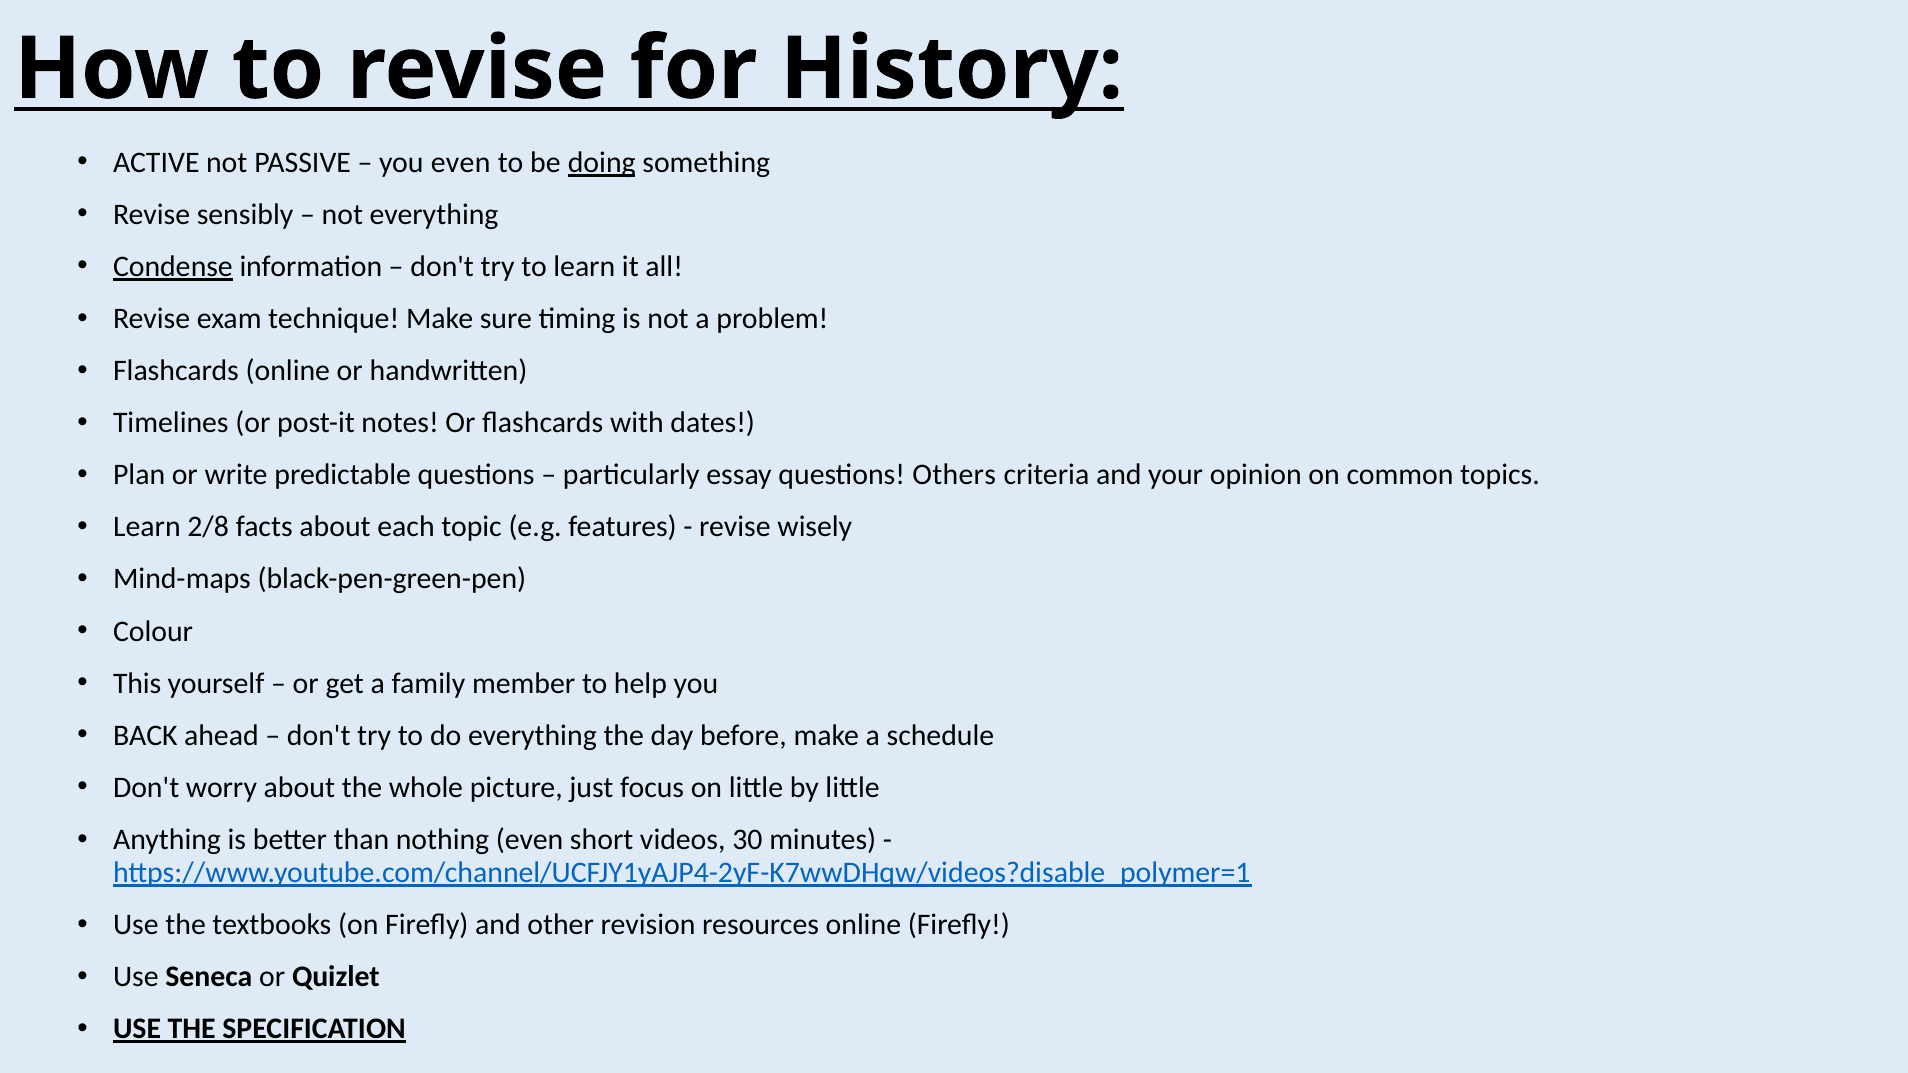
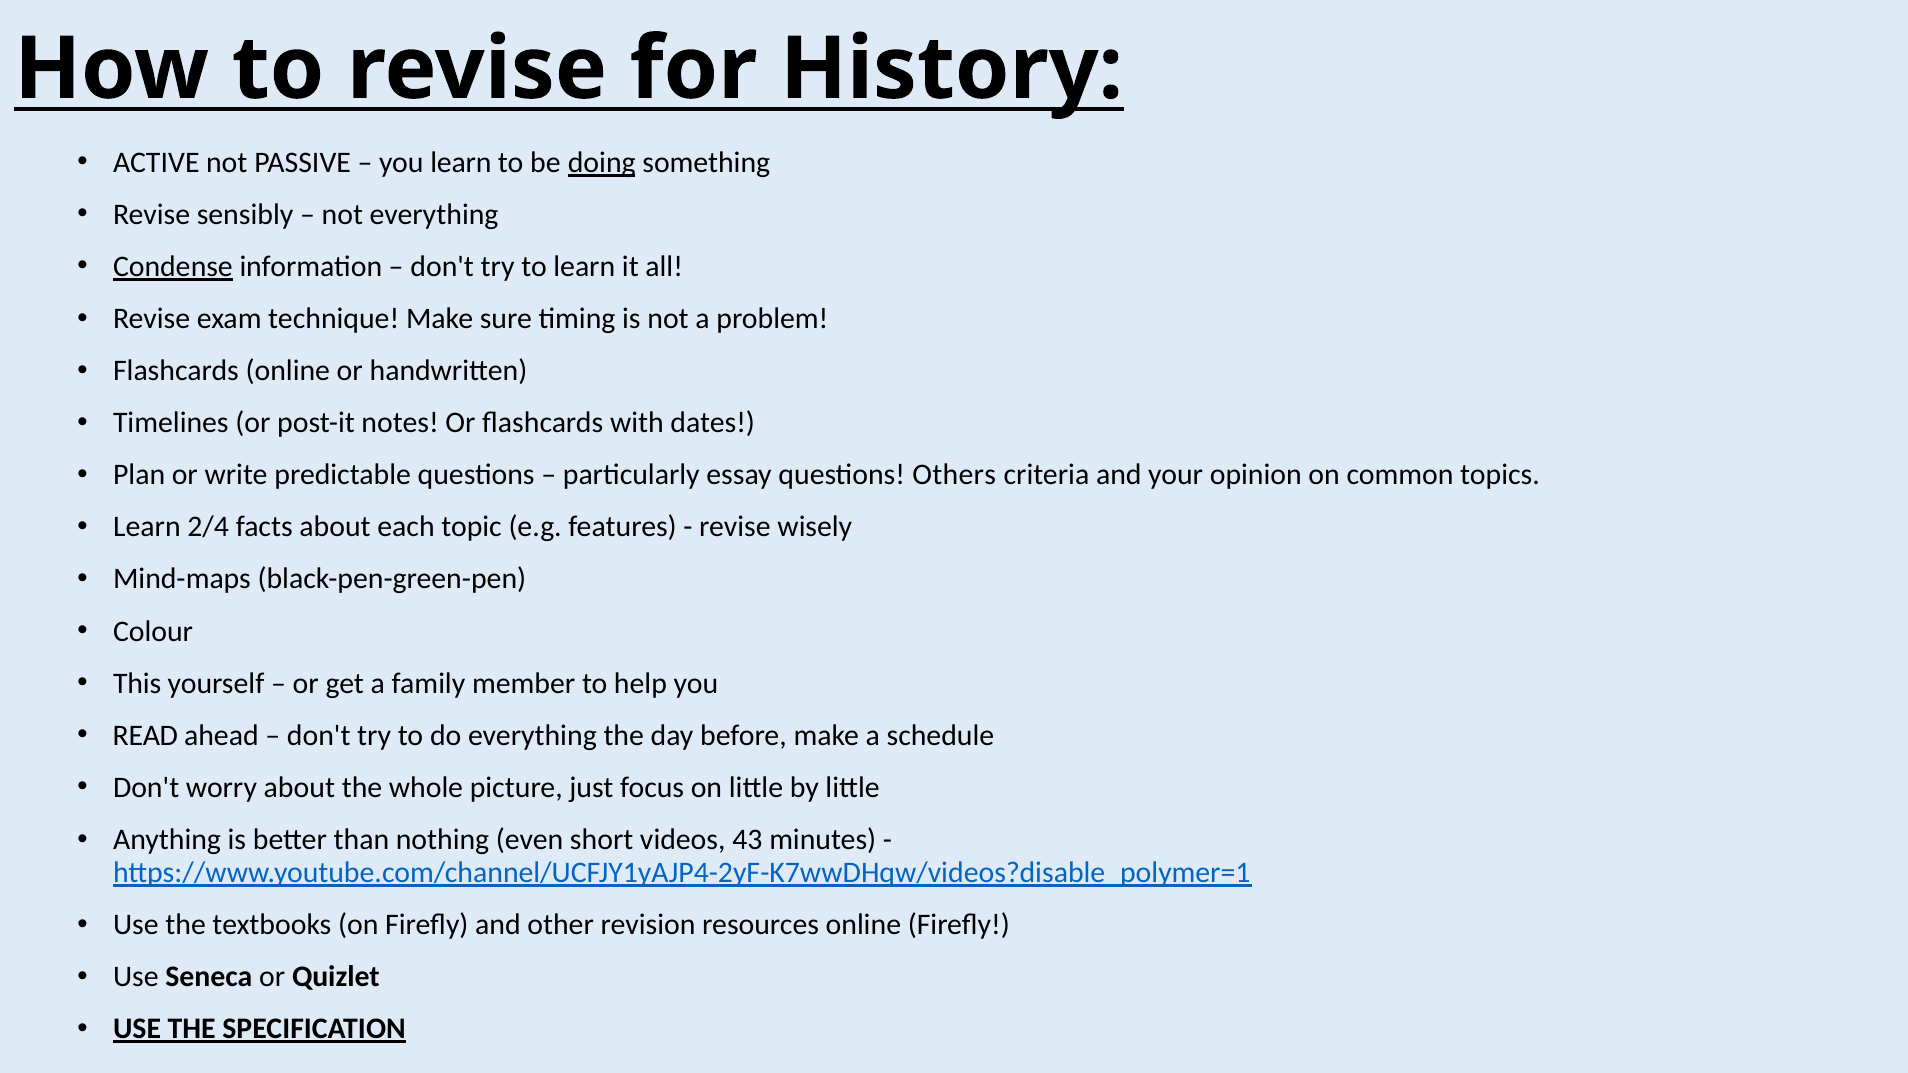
you even: even -> learn
2/8: 2/8 -> 2/4
BACK: BACK -> READ
30: 30 -> 43
